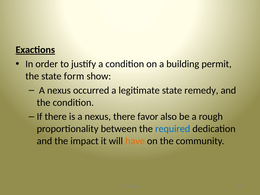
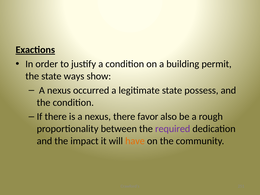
form: form -> ways
remedy: remedy -> possess
required colour: blue -> purple
